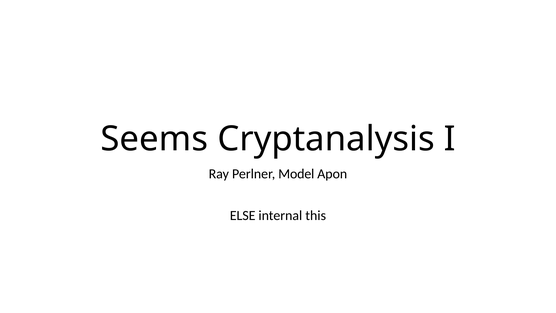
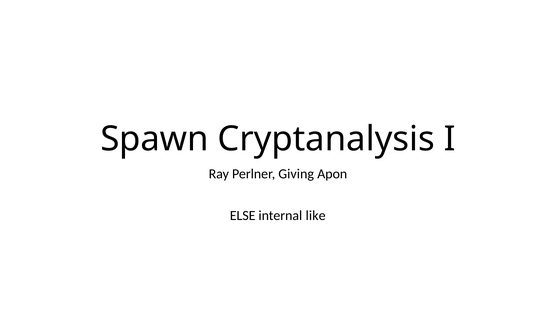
Seems: Seems -> Spawn
Model: Model -> Giving
this: this -> like
